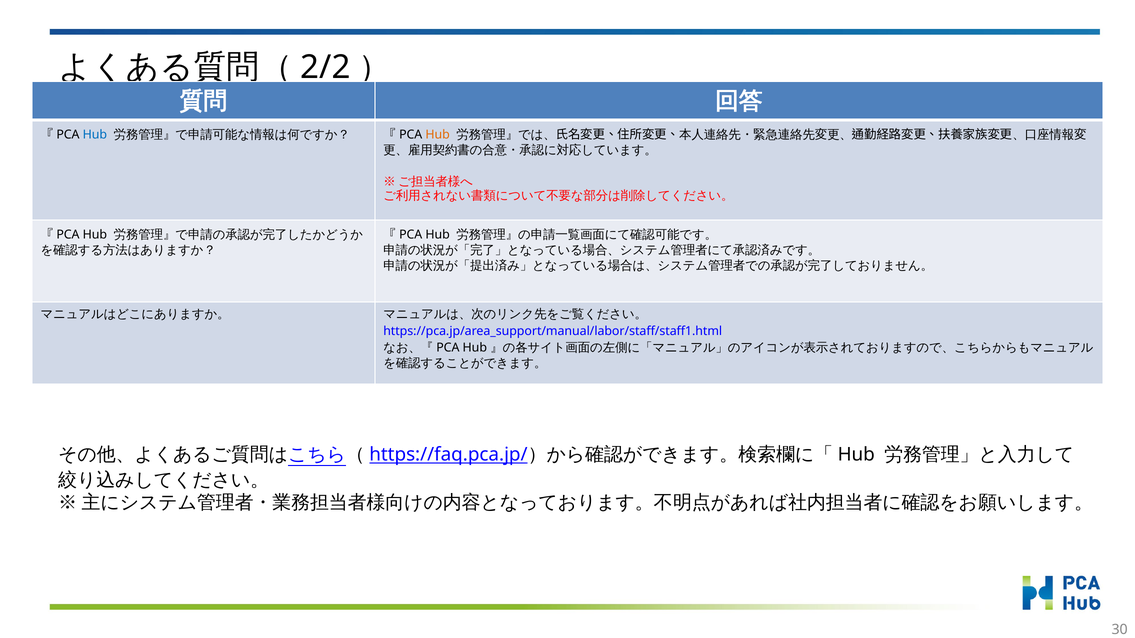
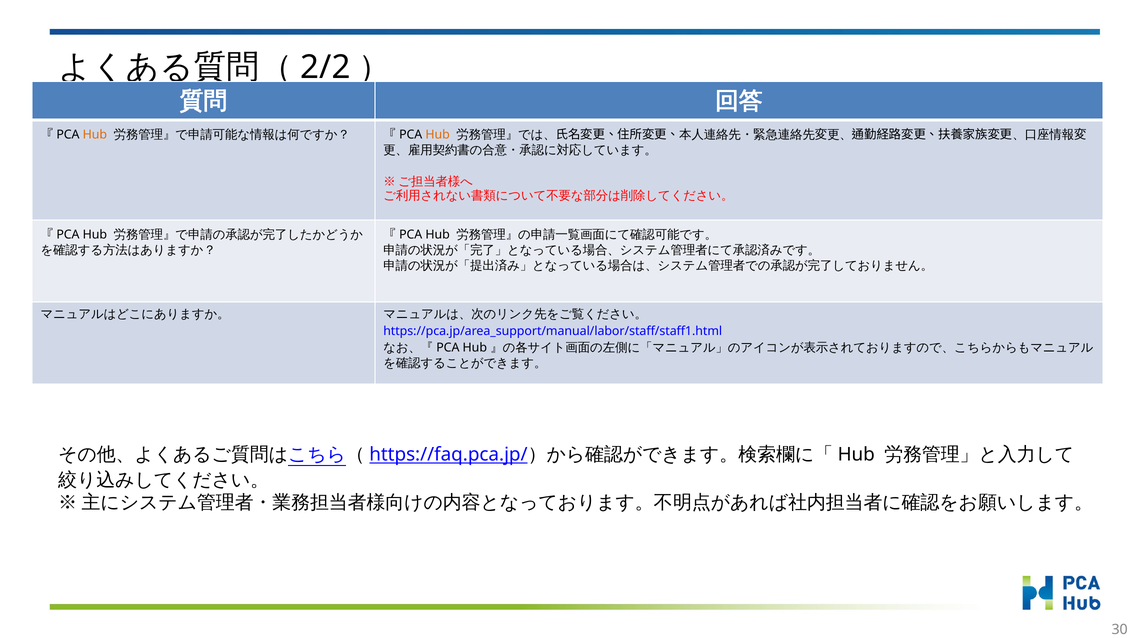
Hub at (95, 135) colour: blue -> orange
